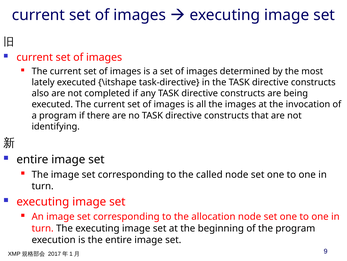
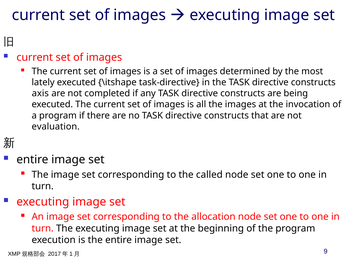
also: also -> axis
identifying: identifying -> evaluation
